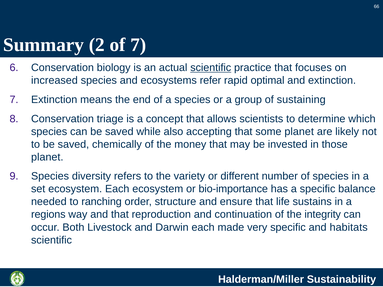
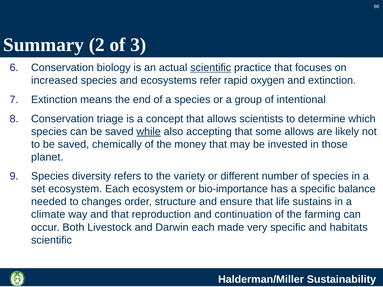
of 7: 7 -> 3
optimal: optimal -> oxygen
sustaining: sustaining -> intentional
while underline: none -> present
some planet: planet -> allows
ranching: ranching -> changes
regions: regions -> climate
integrity: integrity -> farming
